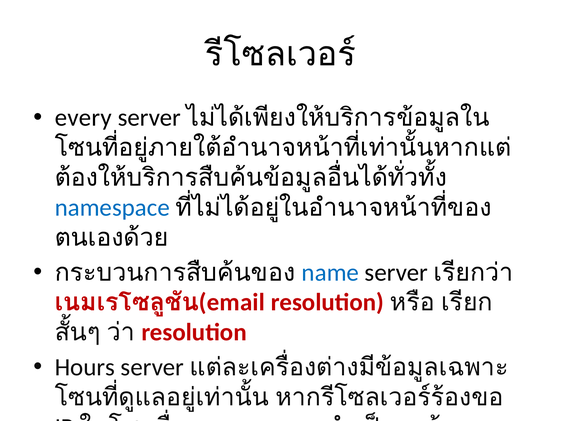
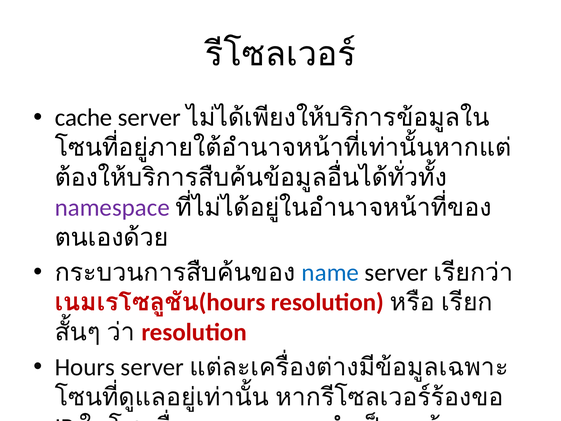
every: every -> cache
namespace colour: blue -> purple
email at (232, 302): email -> hours
